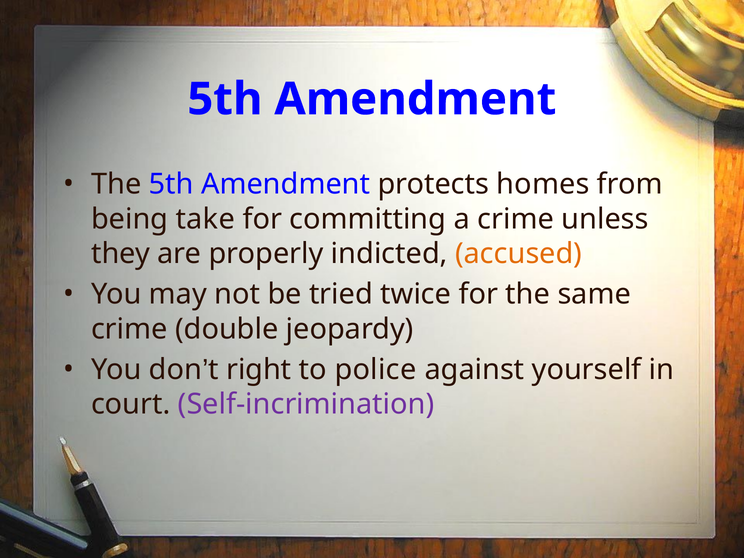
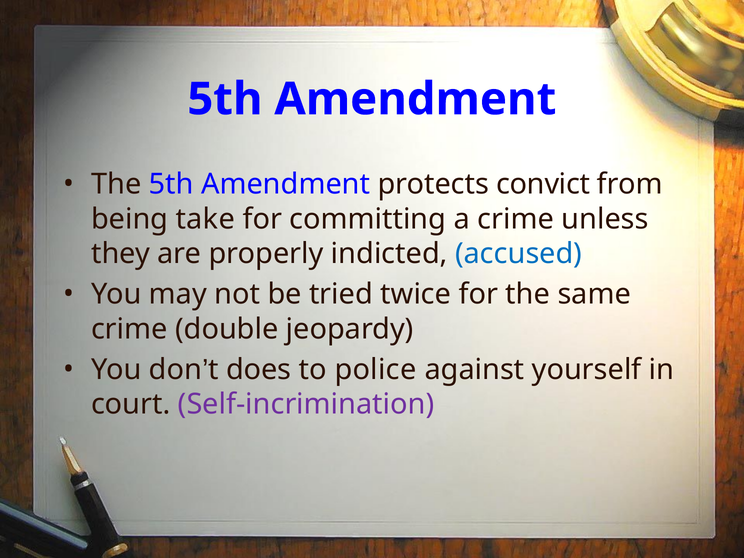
homes: homes -> convict
accused colour: orange -> blue
right: right -> does
